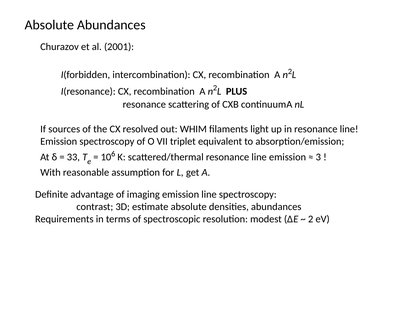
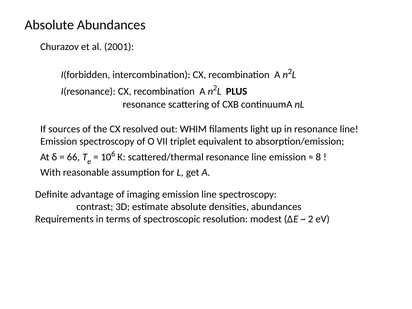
33: 33 -> 66
3: 3 -> 8
